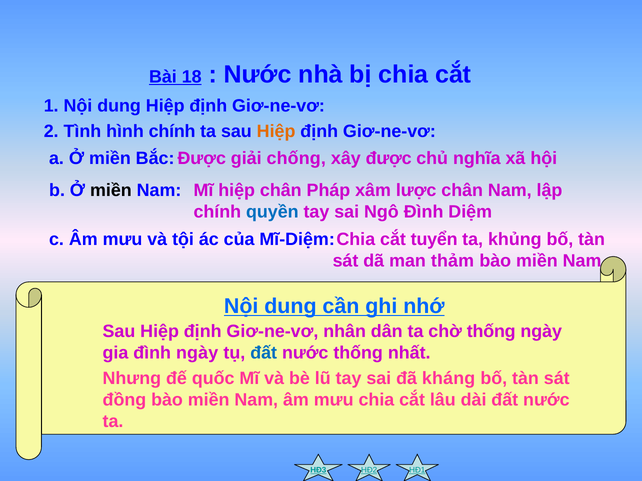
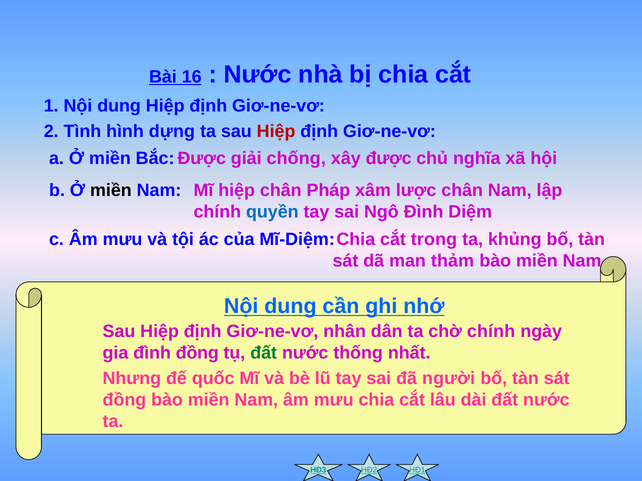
18: 18 -> 16
hình chính: chính -> dựng
Hiệp at (276, 132) colour: orange -> red
tuyển: tuyển -> trong
chờ thống: thống -> chính
đình ngày: ngày -> đồng
đất at (264, 353) colour: blue -> green
kháng: kháng -> người
